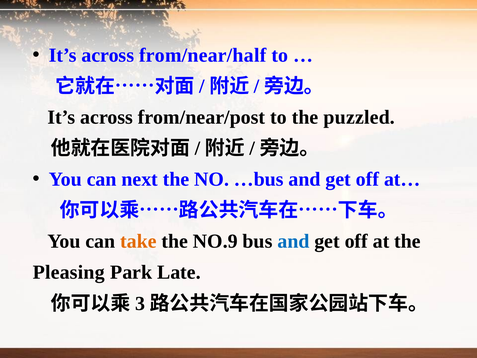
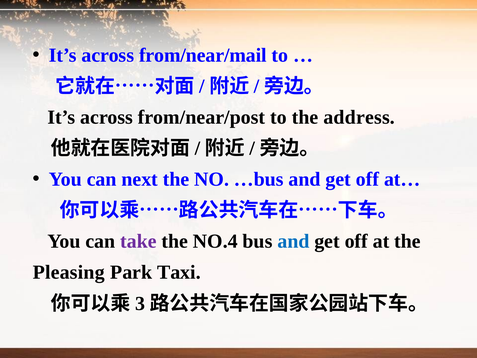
from/near/half: from/near/half -> from/near/mail
puzzled: puzzled -> address
take colour: orange -> purple
NO.9: NO.9 -> NO.4
Late: Late -> Taxi
